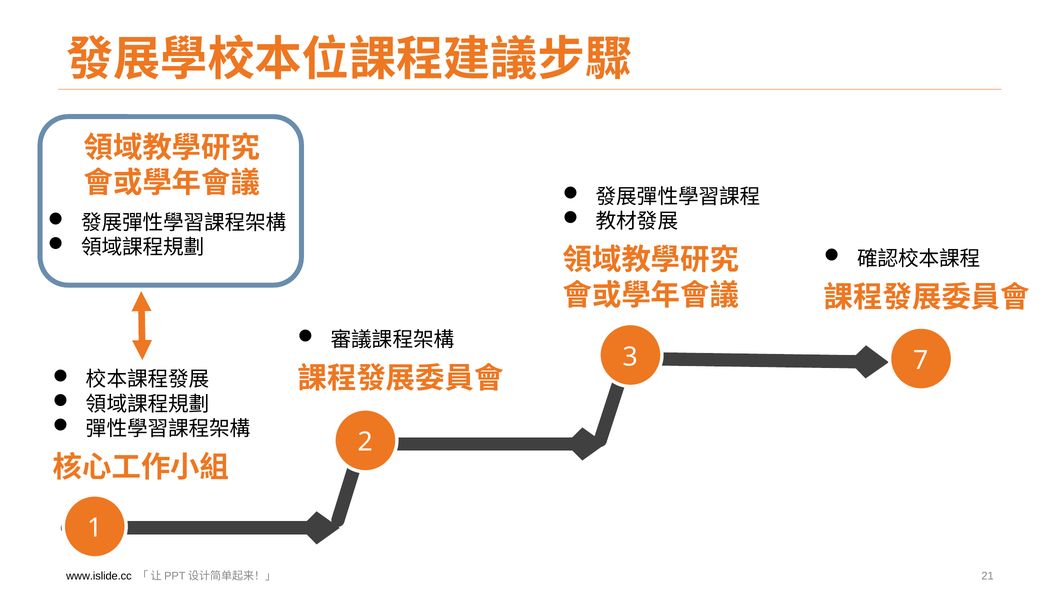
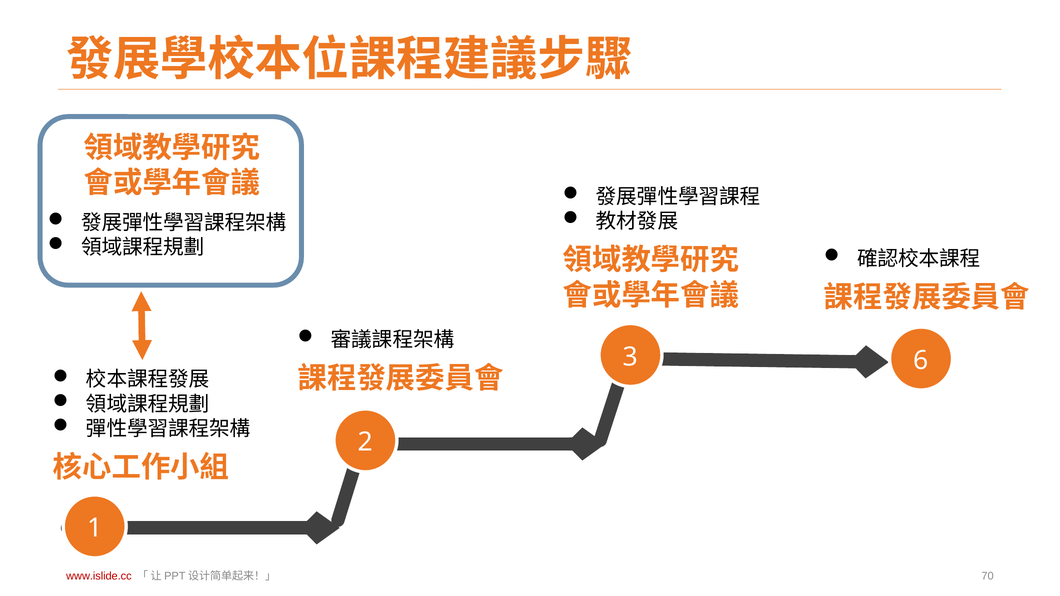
7: 7 -> 6
www.islide.cc colour: black -> red
21: 21 -> 70
